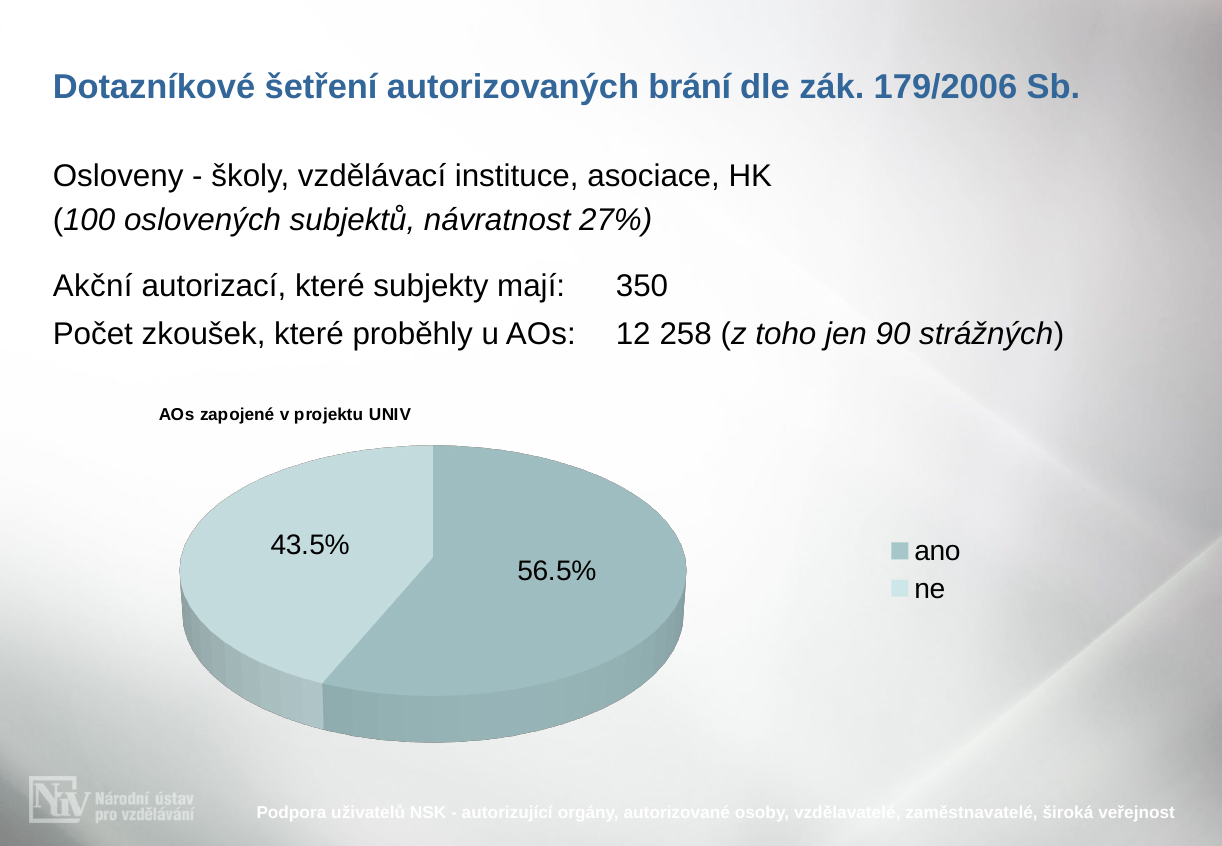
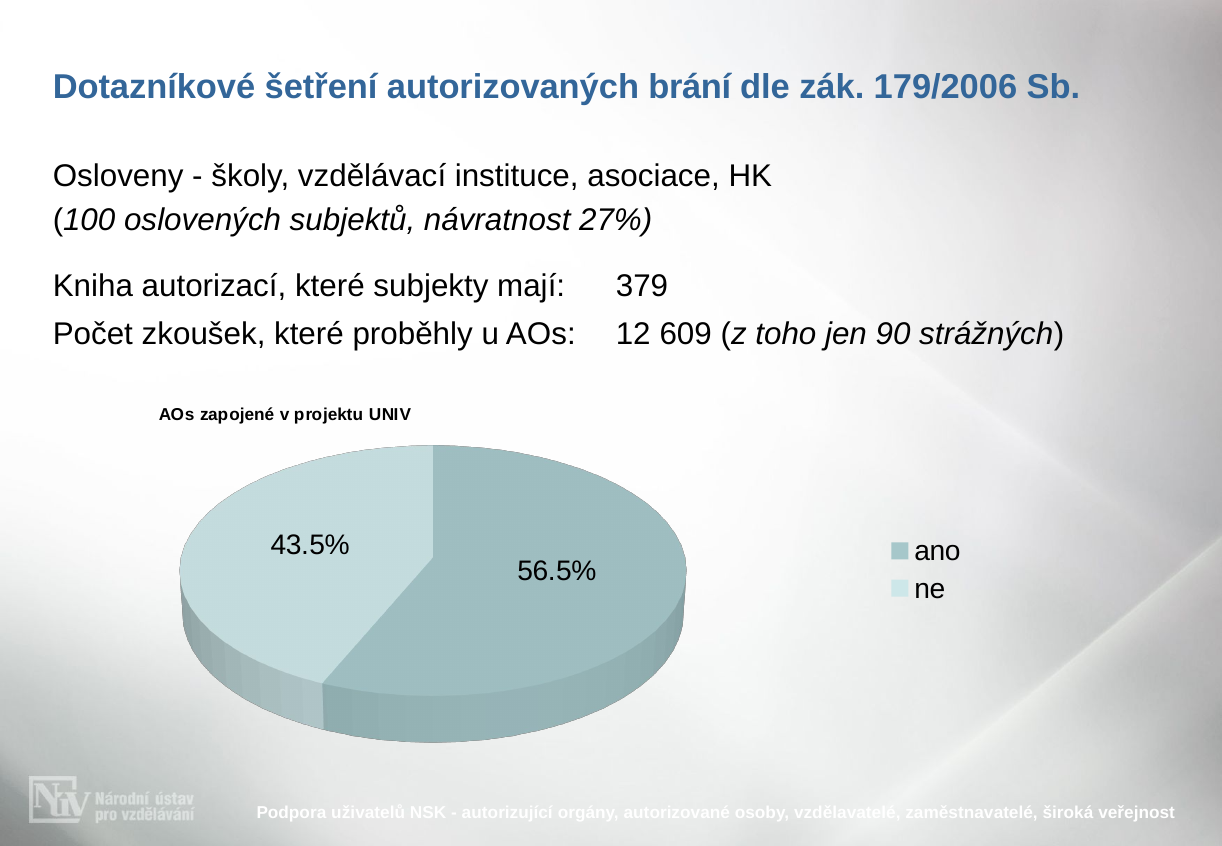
Akční: Akční -> Kniha
350: 350 -> 379
258: 258 -> 609
